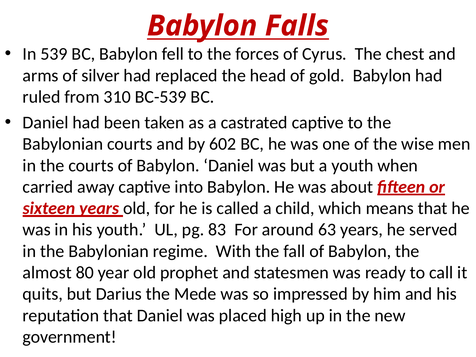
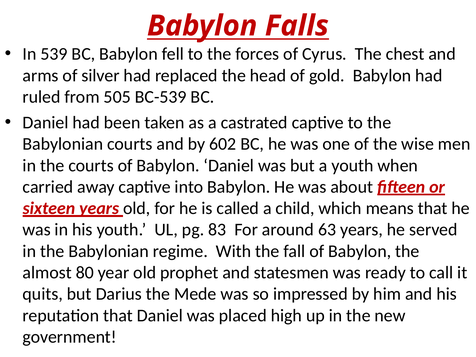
310: 310 -> 505
